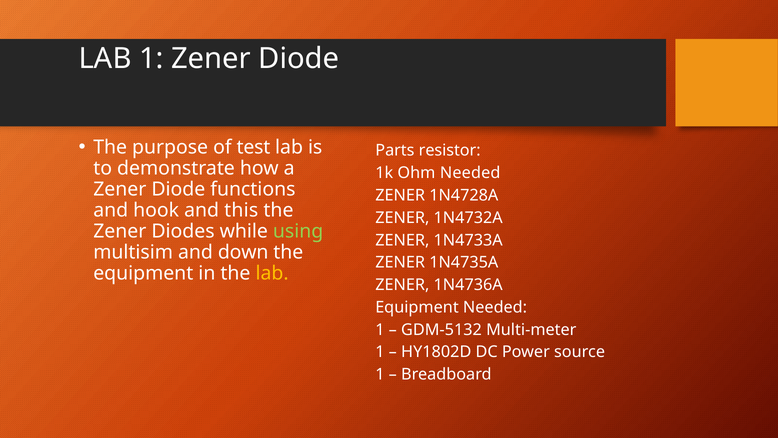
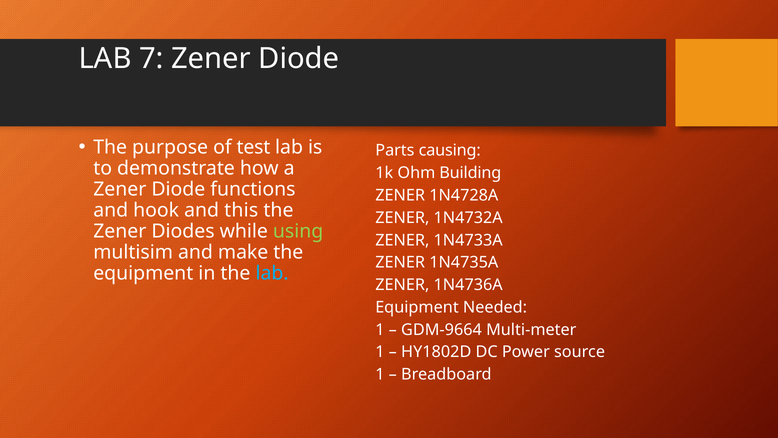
LAB 1: 1 -> 7
resistor: resistor -> causing
Ohm Needed: Needed -> Building
down: down -> make
lab at (272, 273) colour: yellow -> light blue
GDM-5132: GDM-5132 -> GDM-9664
